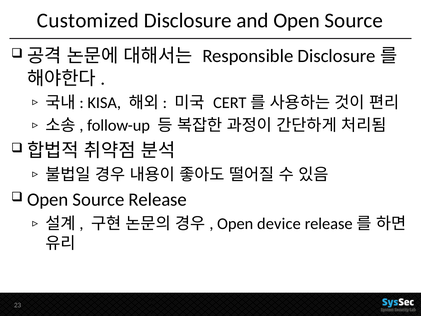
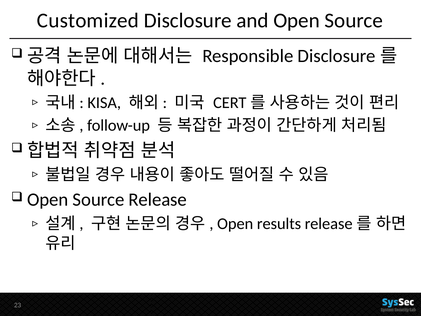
device: device -> results
